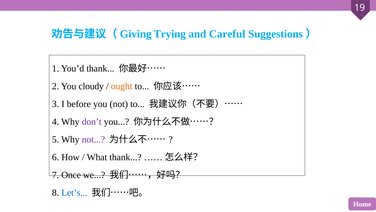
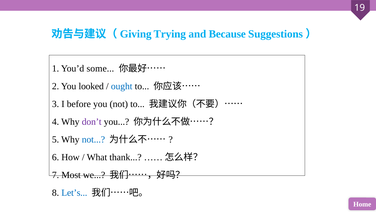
Careful: Careful -> Because
You’d thank: thank -> some
cloudy: cloudy -> looked
ought colour: orange -> blue
not at (93, 139) colour: purple -> blue
Once: Once -> Most
